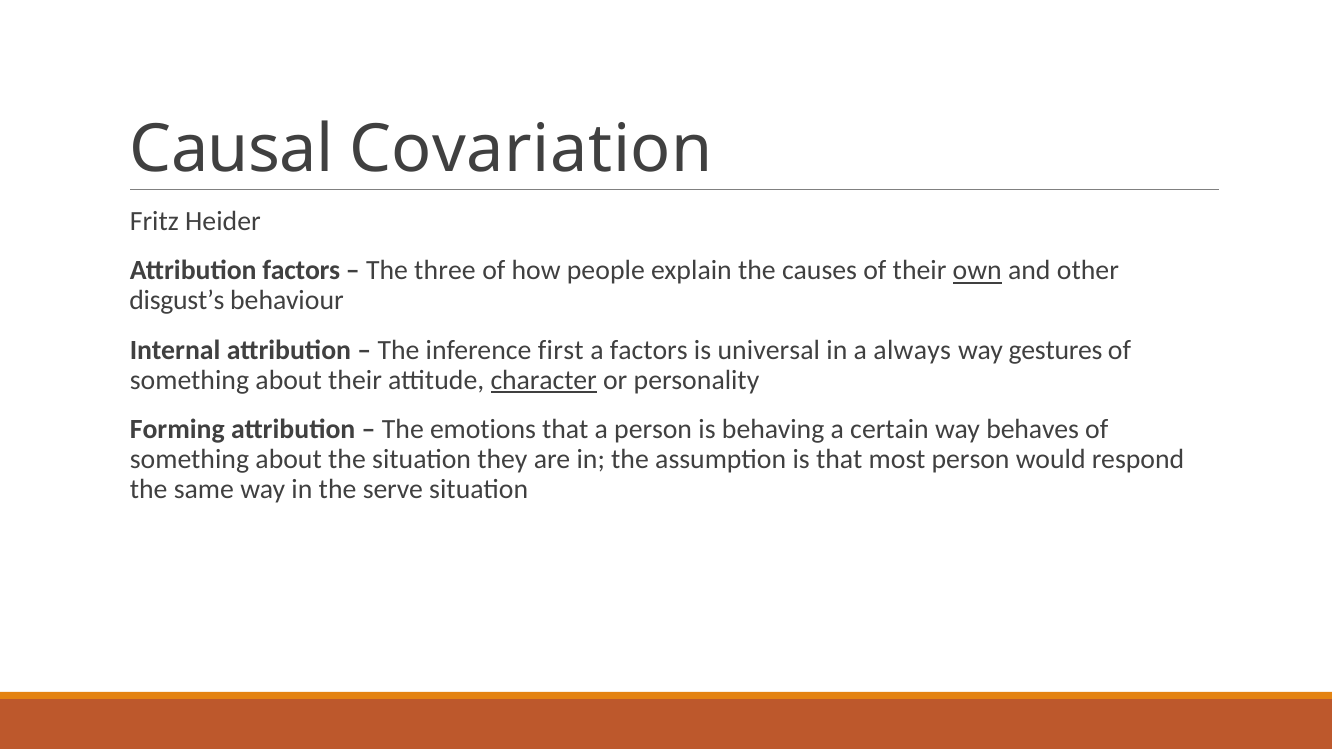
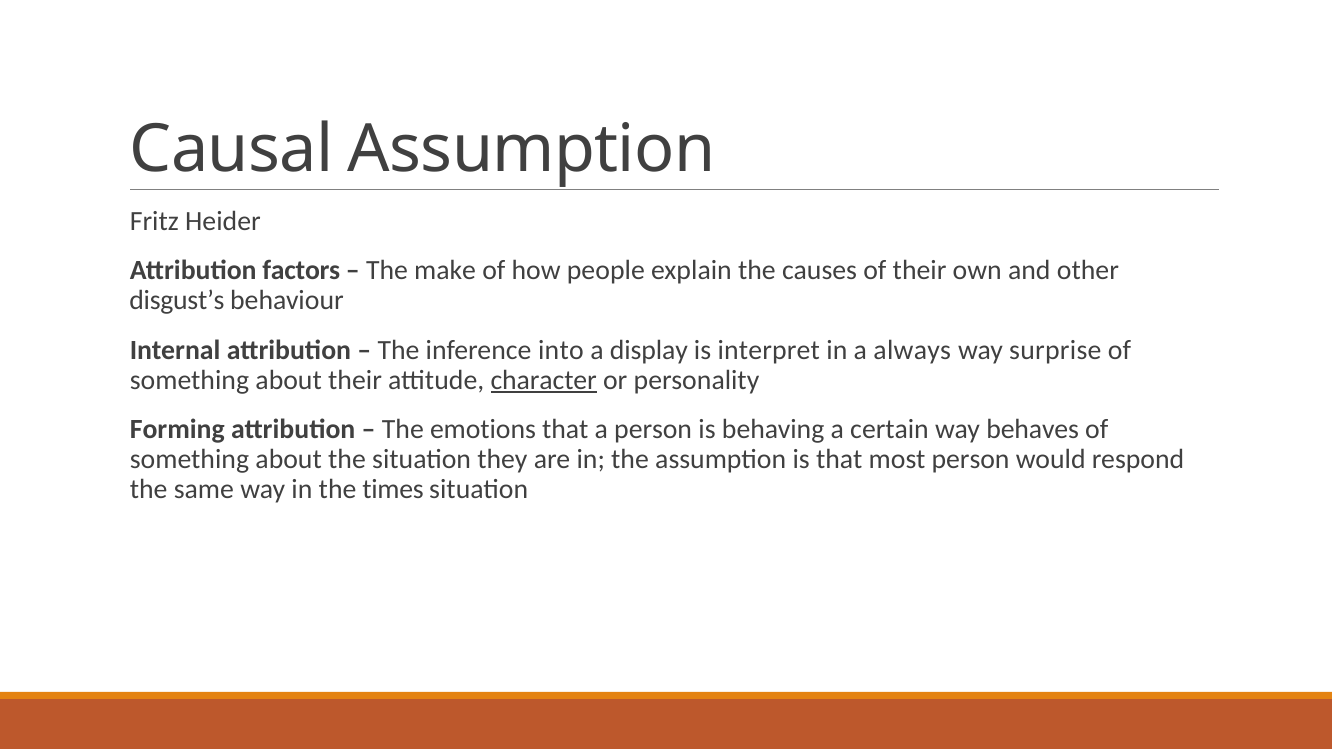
Causal Covariation: Covariation -> Assumption
three: three -> make
own underline: present -> none
first: first -> into
a factors: factors -> display
universal: universal -> interpret
gestures: gestures -> surprise
serve: serve -> times
